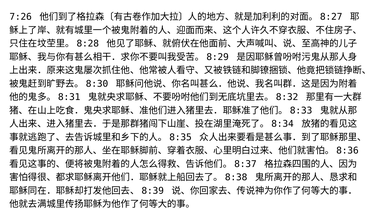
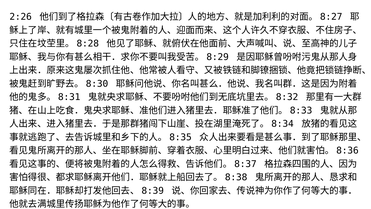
7:26: 7:26 -> 2:26
